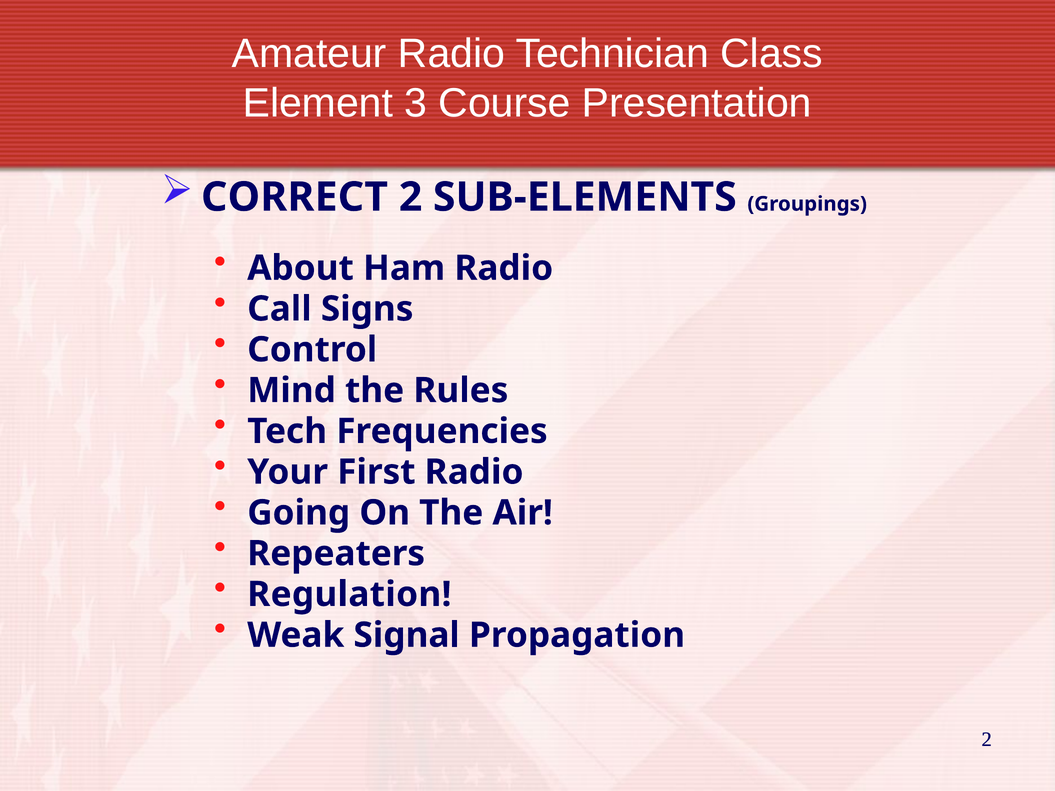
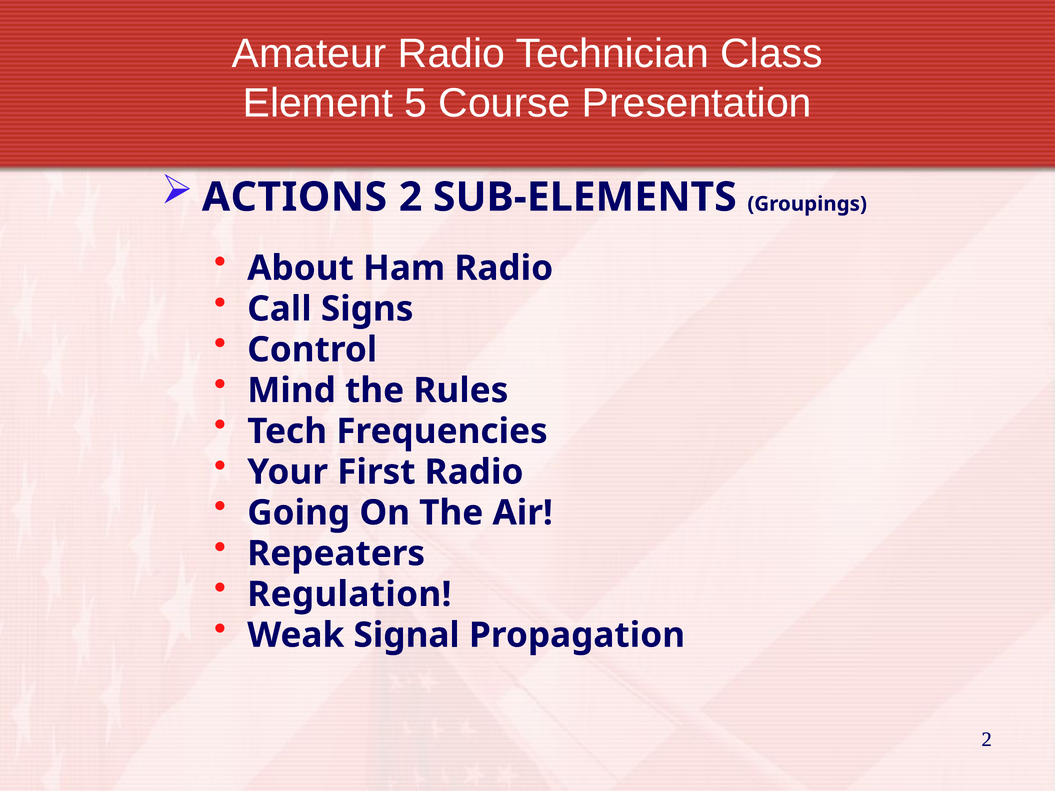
3: 3 -> 5
CORRECT: CORRECT -> ACTIONS
